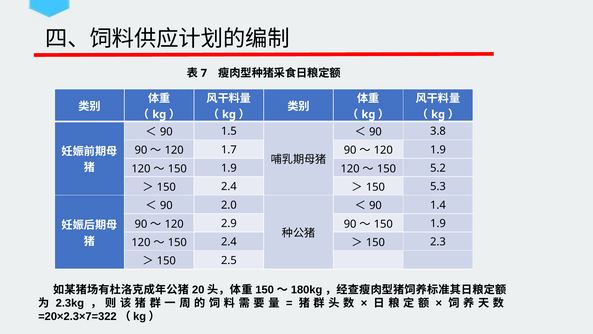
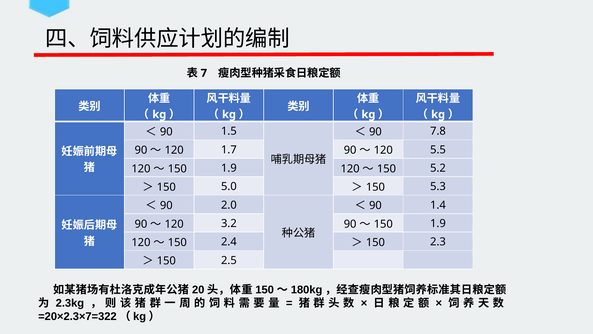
3.8: 3.8 -> 7.8
1.9 at (438, 150): 1.9 -> 5.5
2.4 at (229, 186): 2.4 -> 5.0
2.9: 2.9 -> 3.2
